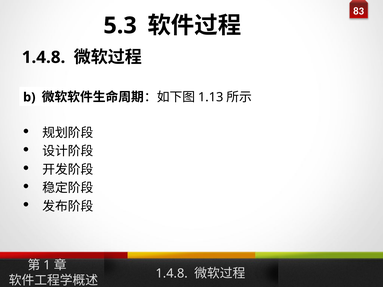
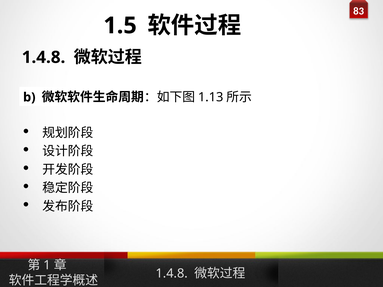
5.3: 5.3 -> 1.5
